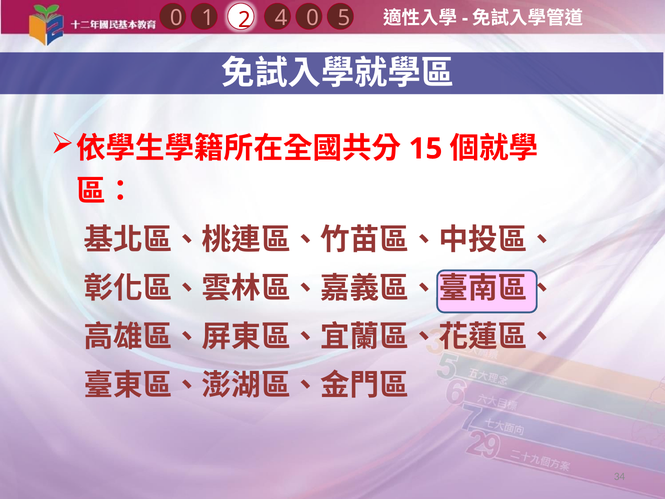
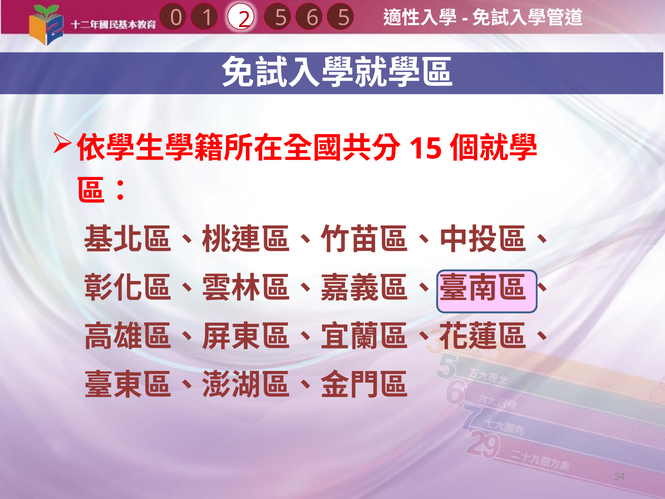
1 0: 0 -> 6
2 4: 4 -> 5
